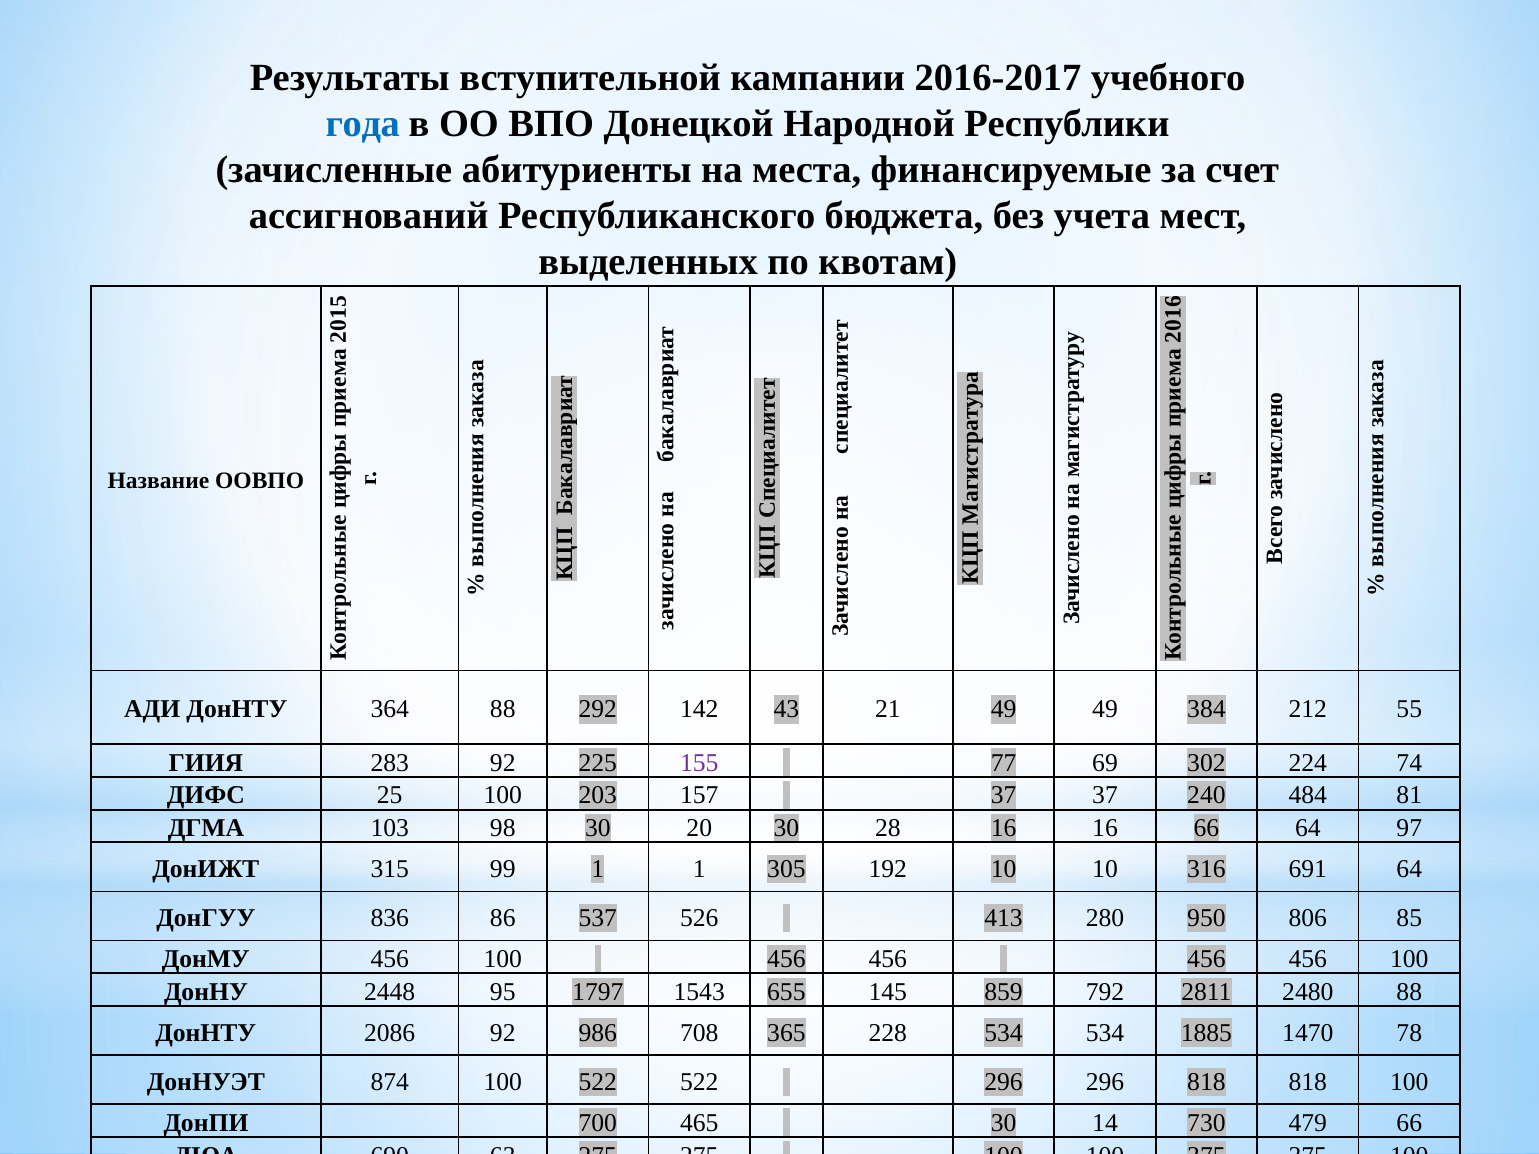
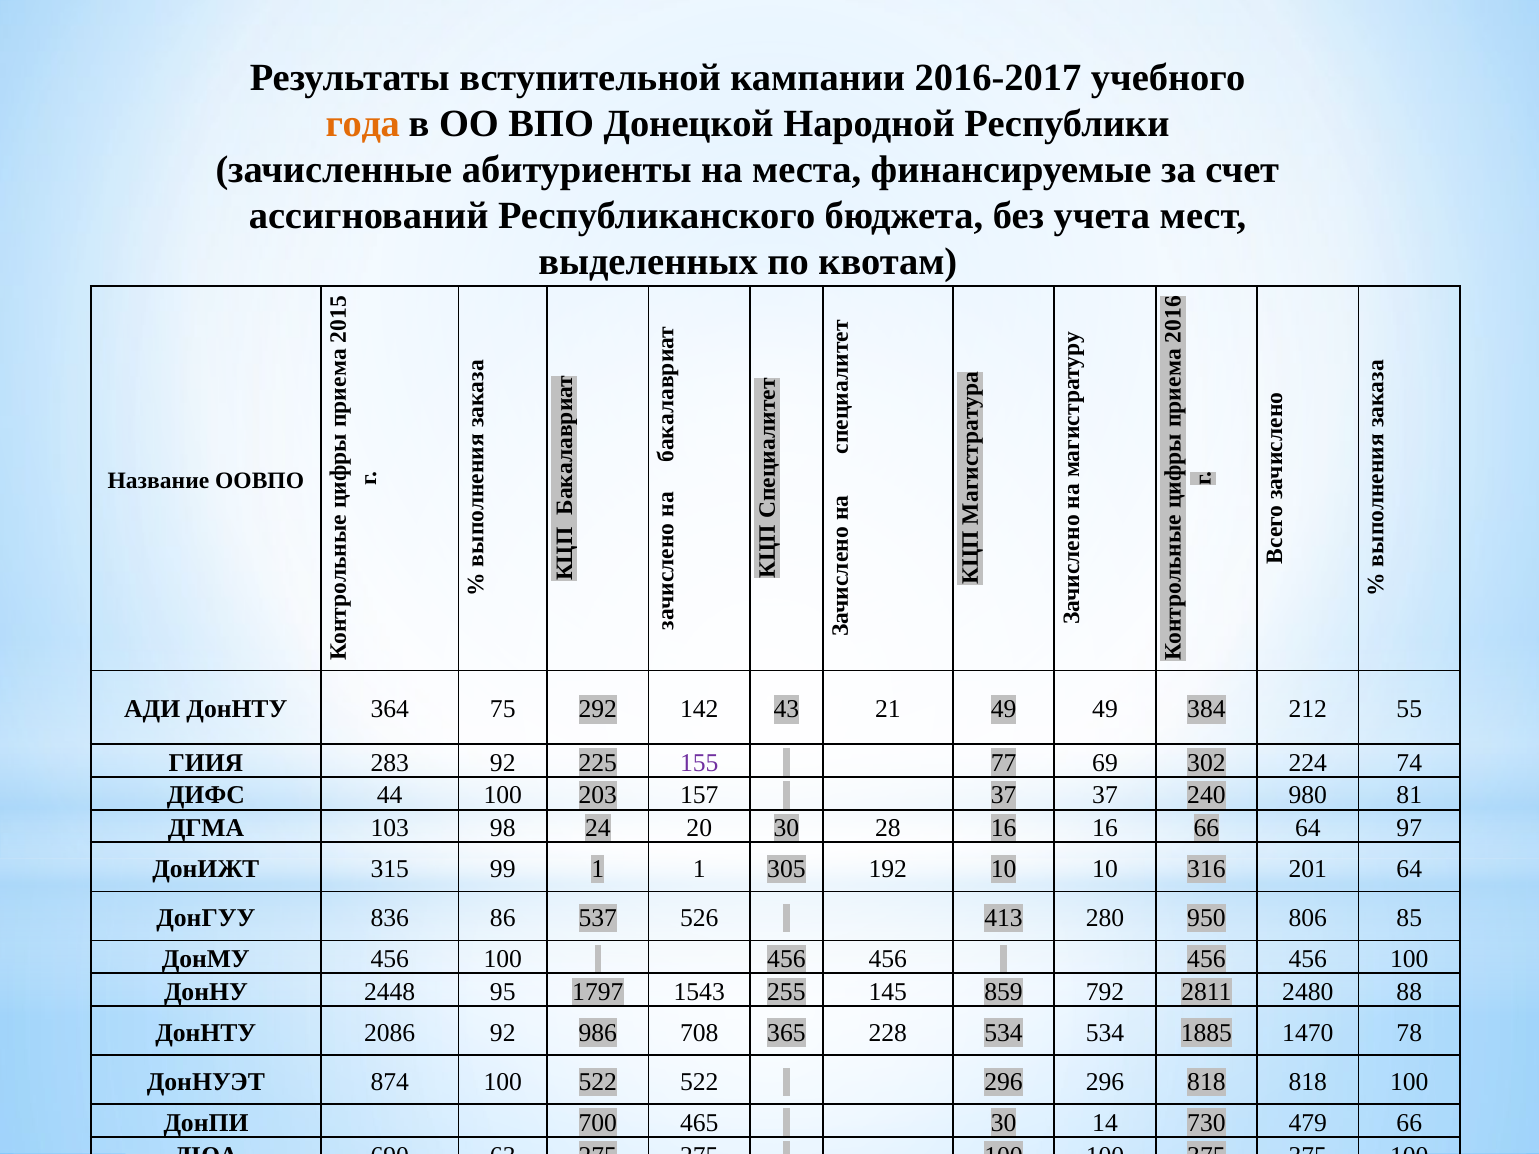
года colour: blue -> orange
364 88: 88 -> 75
25: 25 -> 44
484: 484 -> 980
98 30: 30 -> 24
691: 691 -> 201
655: 655 -> 255
